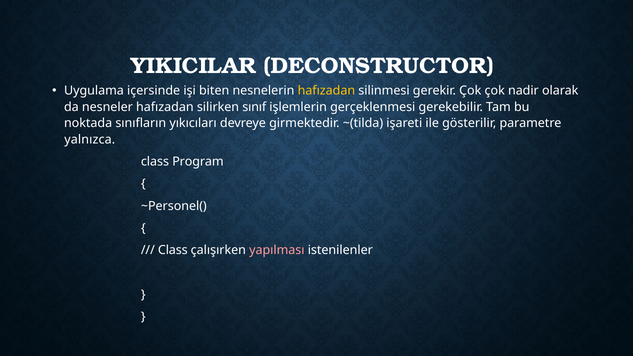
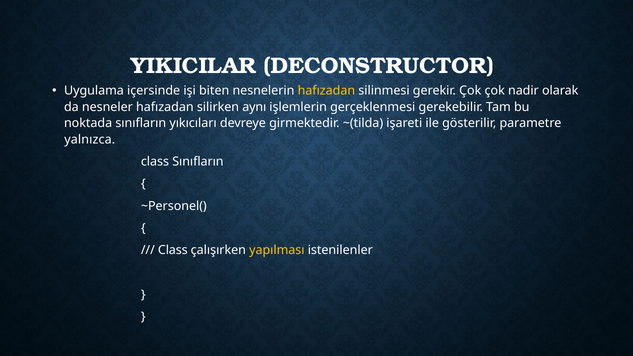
sınıf: sınıf -> aynı
class Program: Program -> Sınıfların
yapılması colour: pink -> yellow
